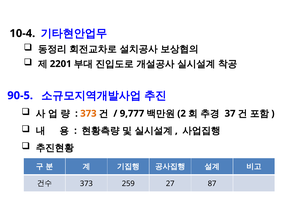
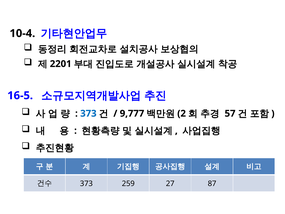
90-5: 90-5 -> 16-5
373 at (88, 113) colour: orange -> blue
37: 37 -> 57
